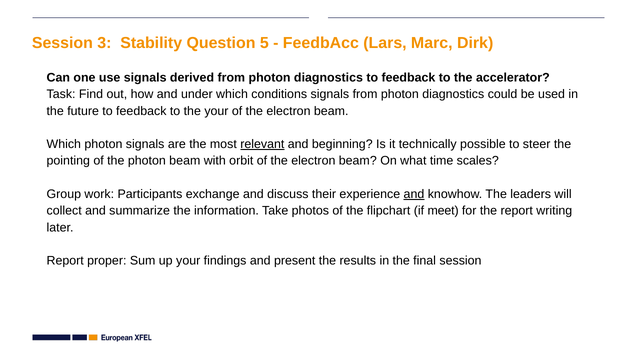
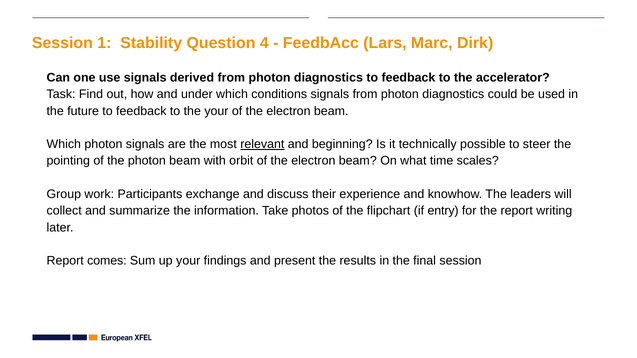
3: 3 -> 1
5: 5 -> 4
and at (414, 194) underline: present -> none
meet: meet -> entry
proper: proper -> comes
